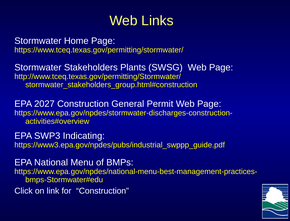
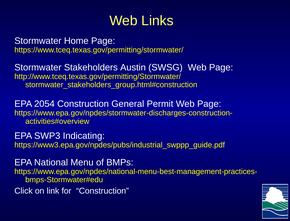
Plants: Plants -> Austin
2027: 2027 -> 2054
